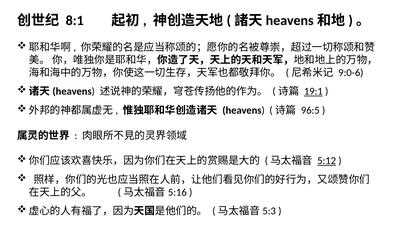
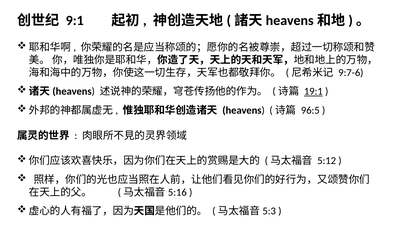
8:1: 8:1 -> 9:1
9:0-6: 9:0-6 -> 9:7-6
5:12 underline: present -> none
